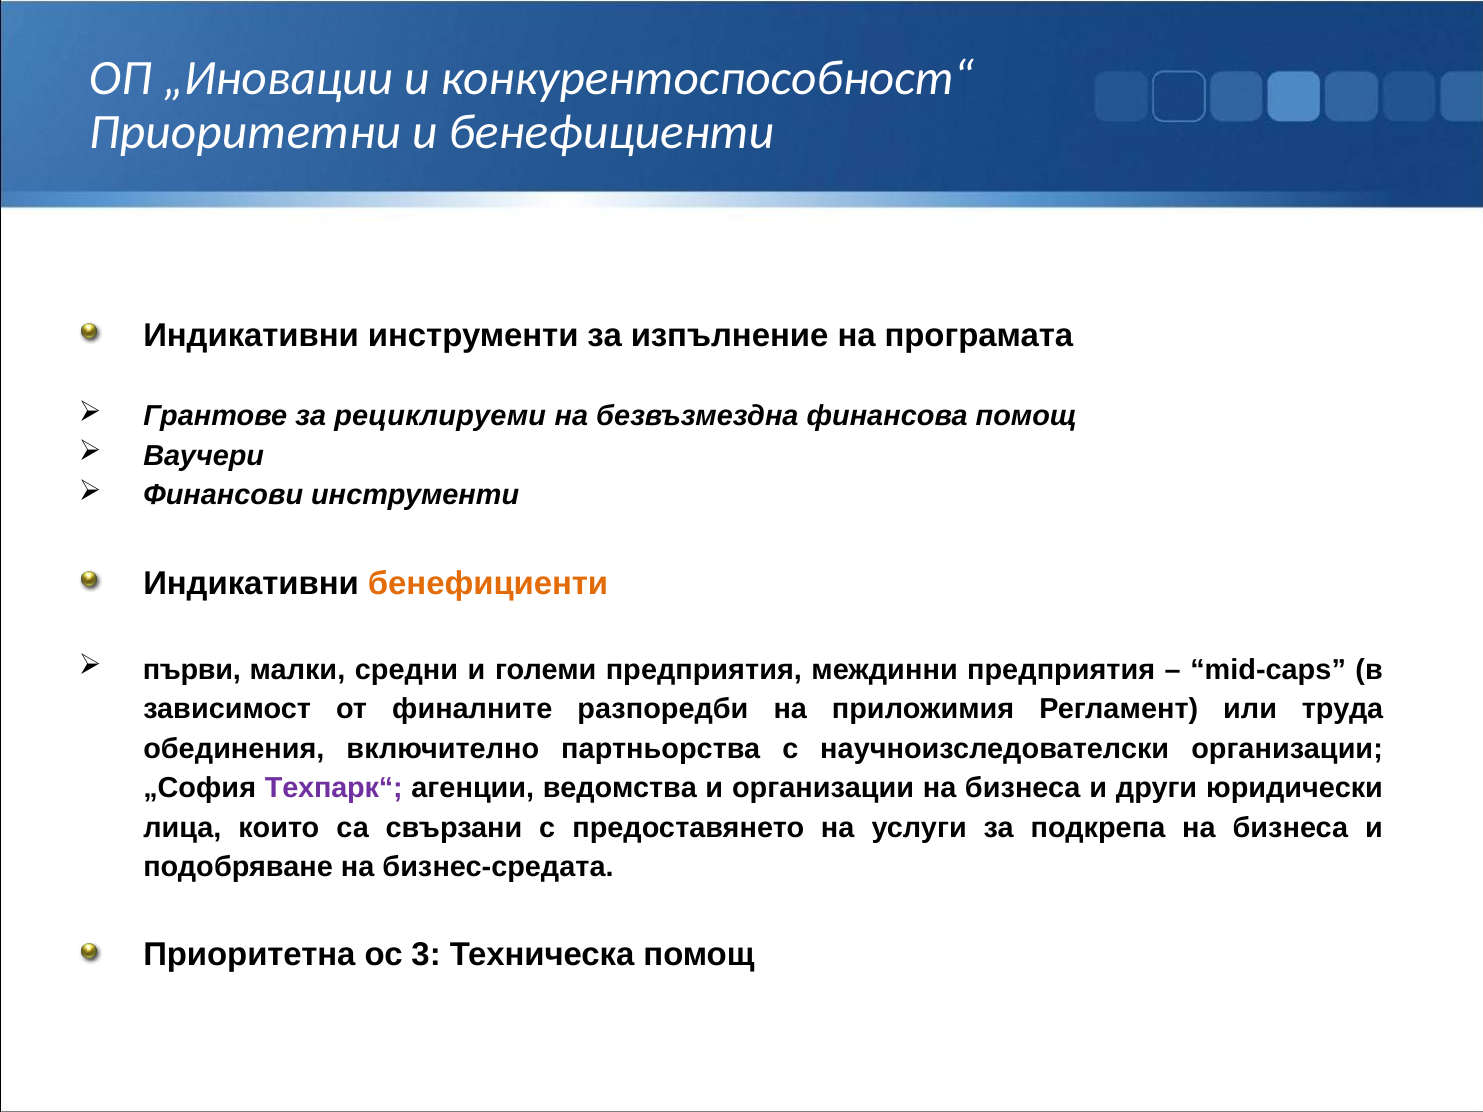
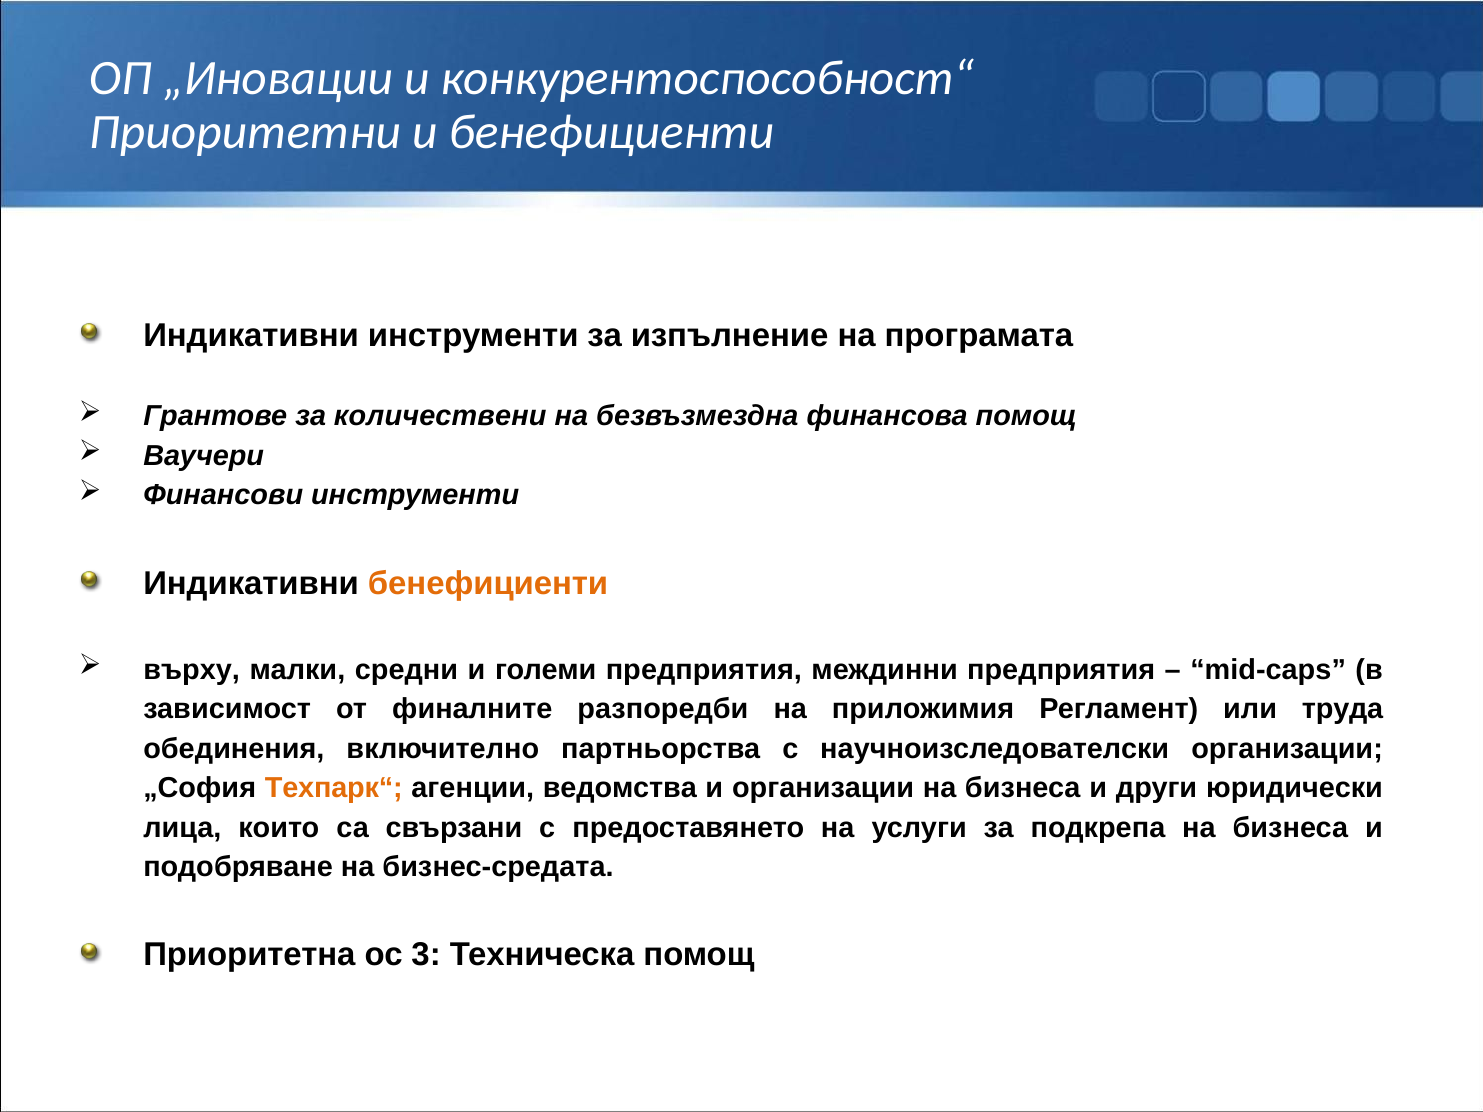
рециклируеми: рециклируеми -> количествени
първи: първи -> върху
Техпарк“ colour: purple -> orange
